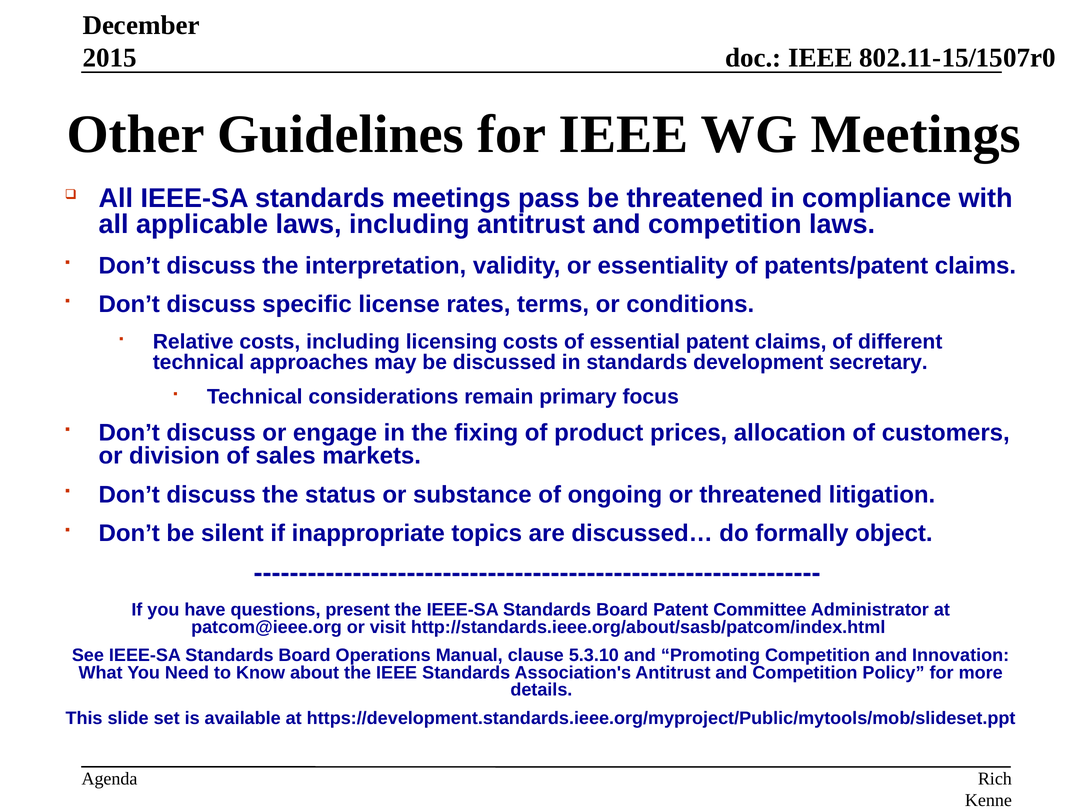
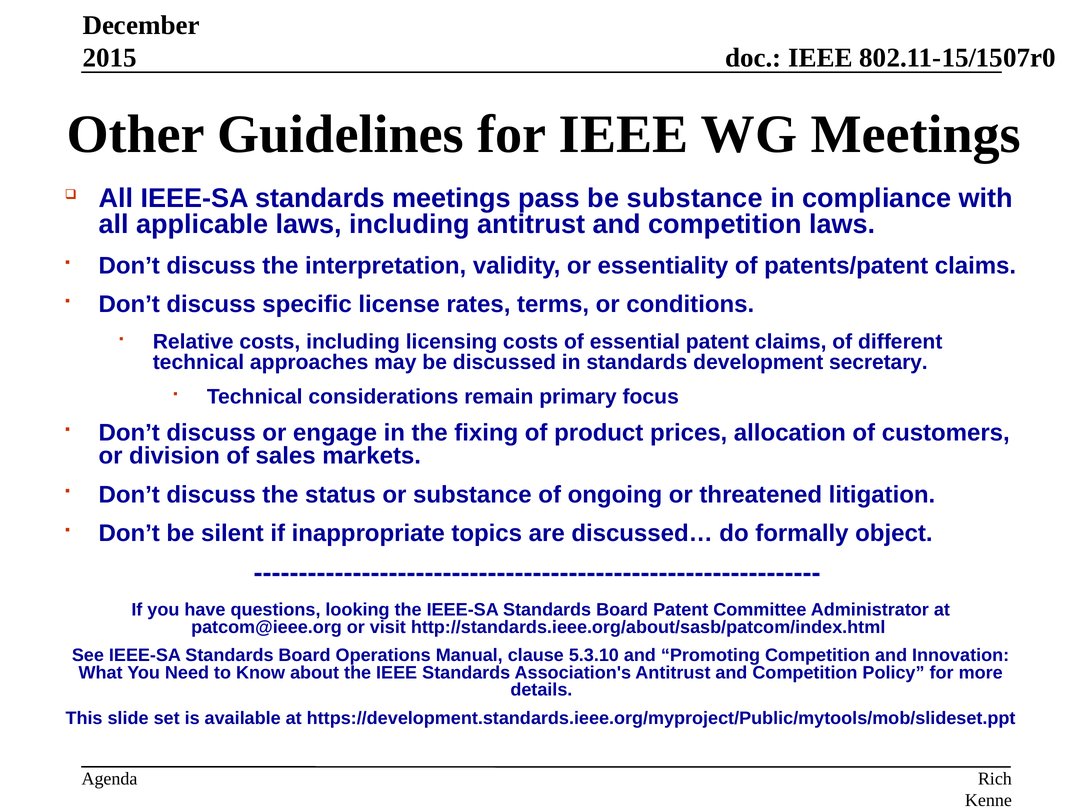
be threatened: threatened -> substance
present: present -> looking
